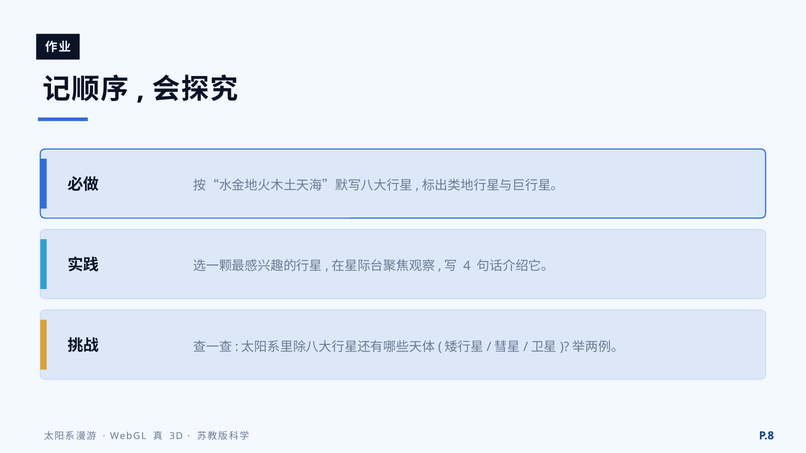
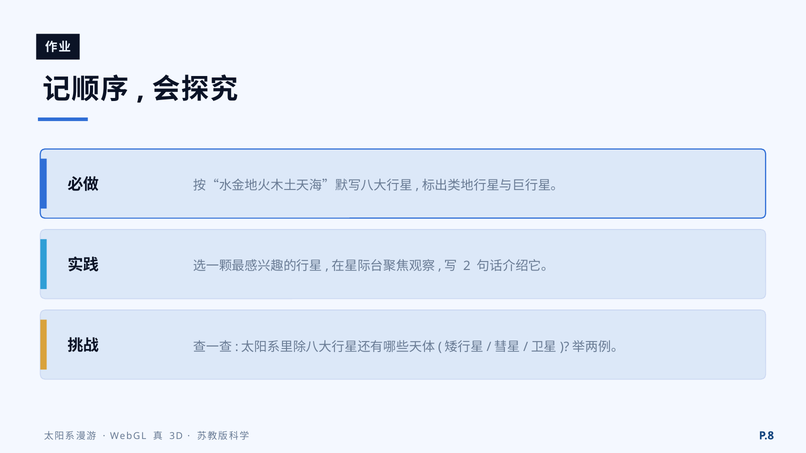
4: 4 -> 2
